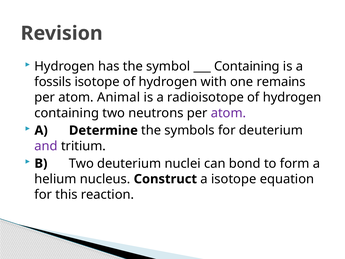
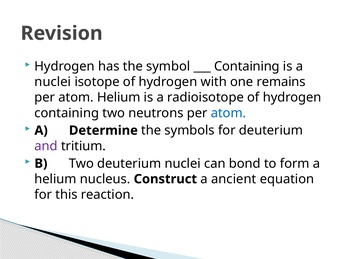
fossils at (53, 82): fossils -> nuclei
atom Animal: Animal -> Helium
atom at (228, 113) colour: purple -> blue
a isotope: isotope -> ancient
